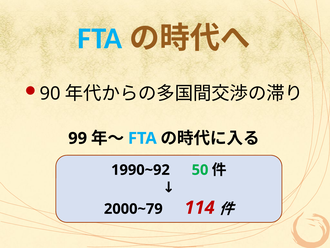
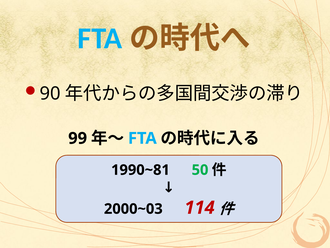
1990~92: 1990~92 -> 1990~81
2000~79: 2000~79 -> 2000~03
